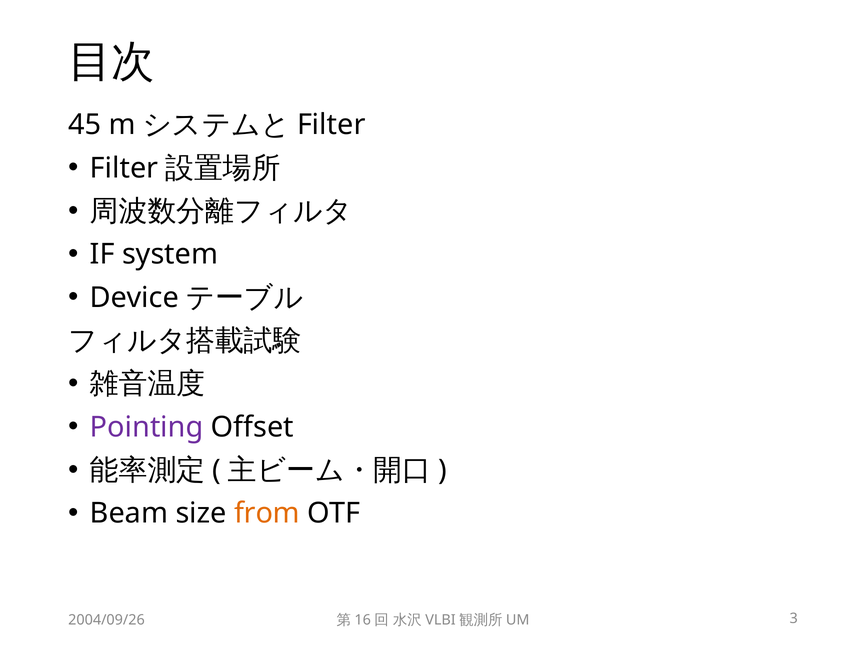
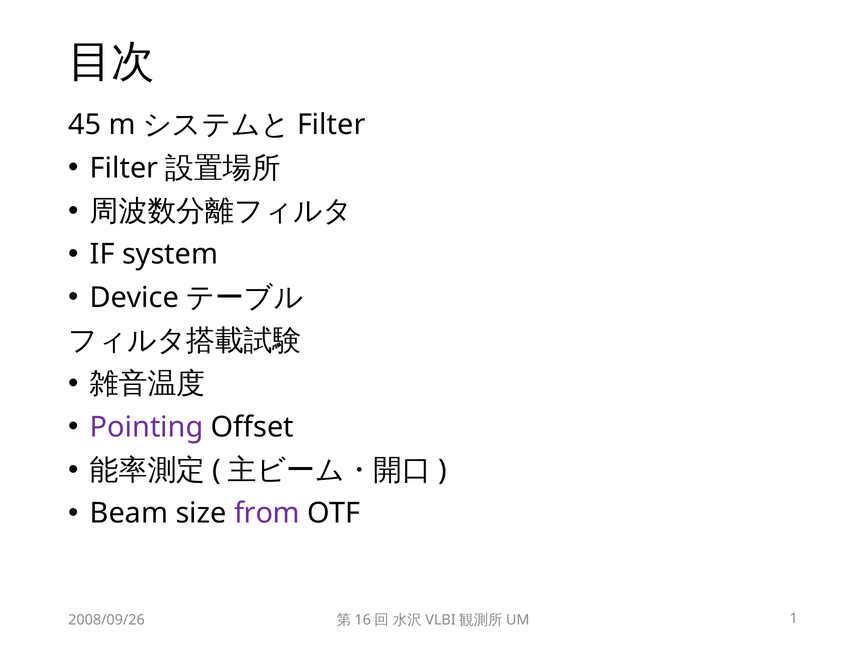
from colour: orange -> purple
2004/09/26: 2004/09/26 -> 2008/09/26
3: 3 -> 1
